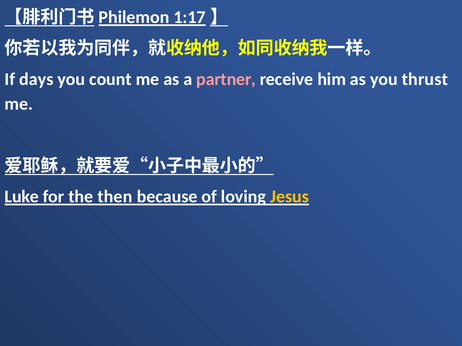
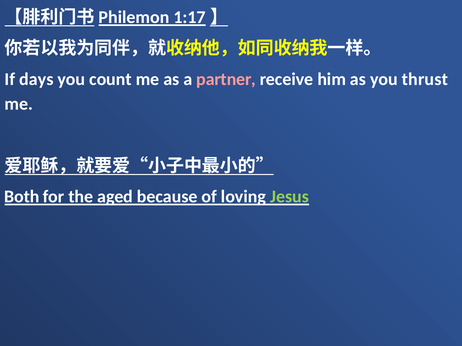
Luke: Luke -> Both
then: then -> aged
Jesus colour: yellow -> light green
